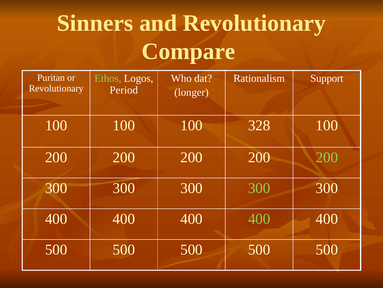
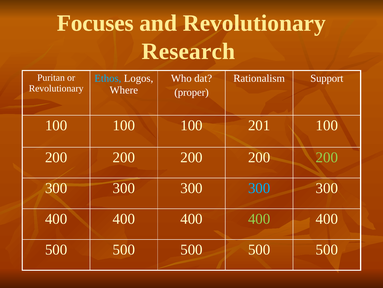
Sinners: Sinners -> Focuses
Compare: Compare -> Research
Ethos colour: light green -> light blue
Period: Period -> Where
longer: longer -> proper
328: 328 -> 201
300 at (259, 188) colour: light green -> light blue
